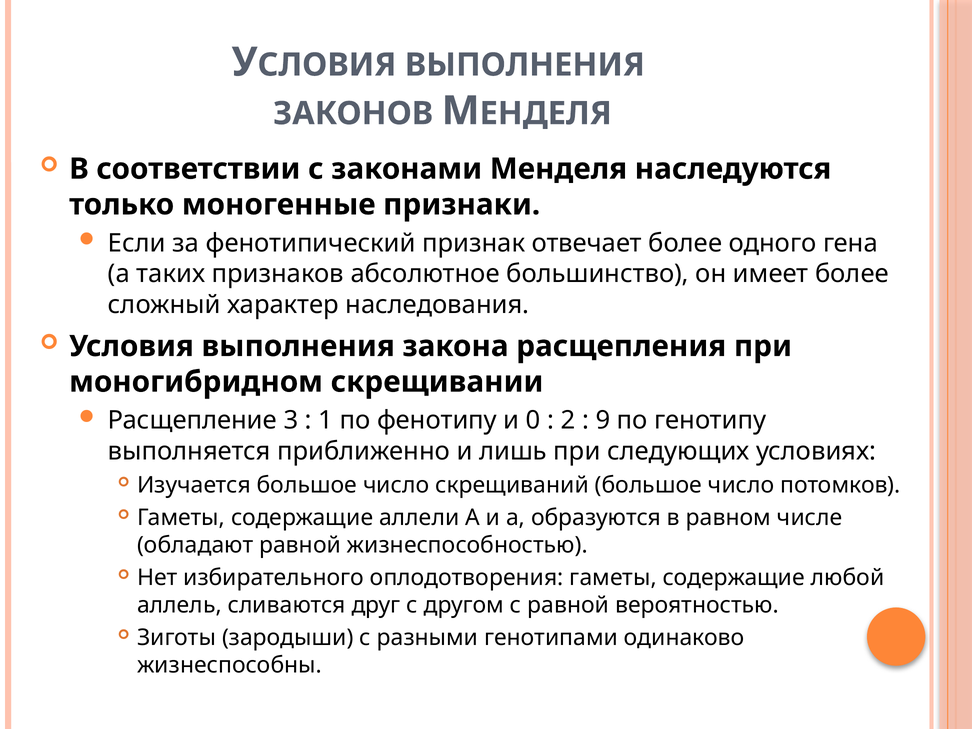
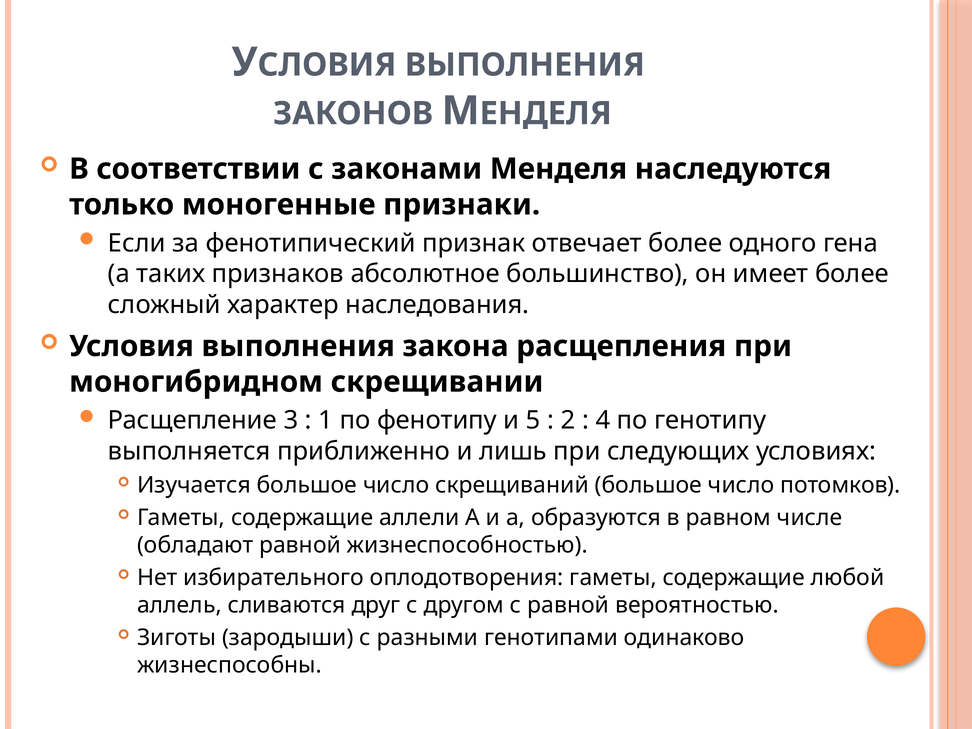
0: 0 -> 5
9: 9 -> 4
